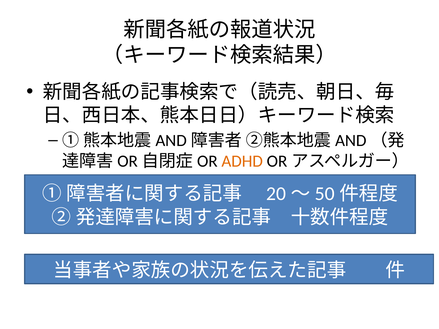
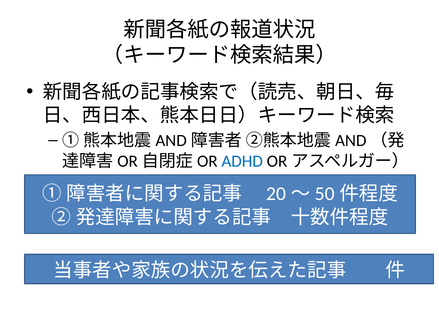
ADHD colour: orange -> blue
